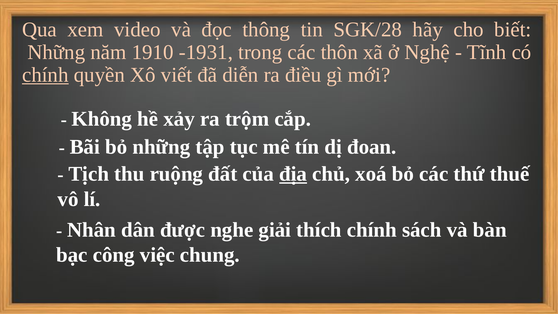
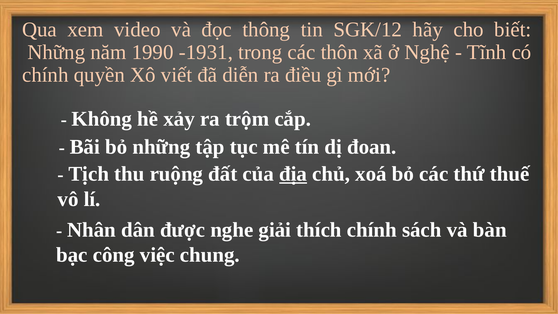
SGK/28: SGK/28 -> SGK/12
1910: 1910 -> 1990
chính at (45, 75) underline: present -> none
